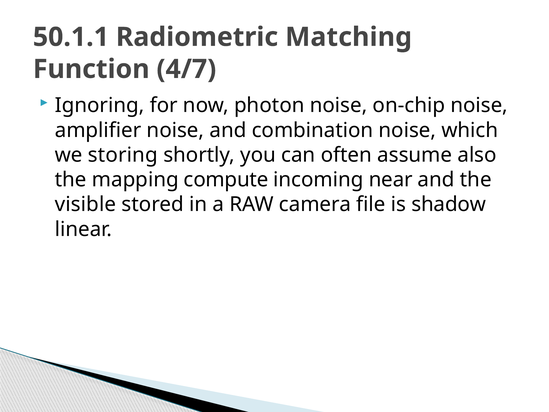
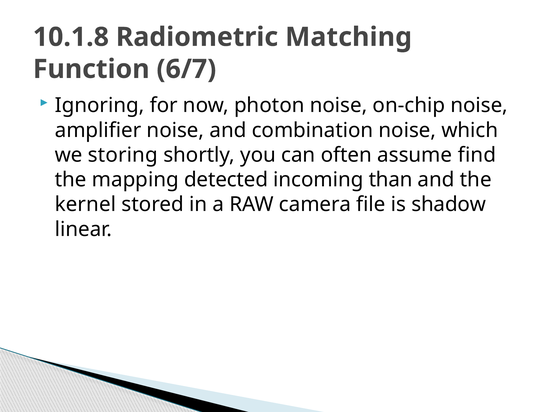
50.1.1: 50.1.1 -> 10.1.8
4/7: 4/7 -> 6/7
also: also -> find
compute: compute -> detected
near: near -> than
visible: visible -> kernel
